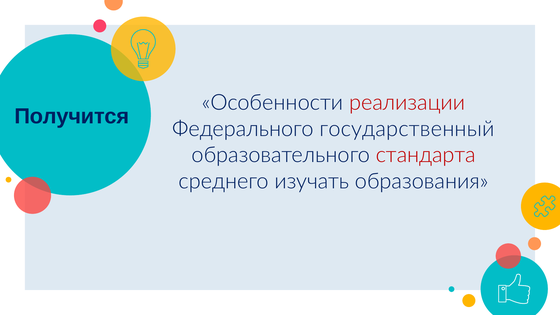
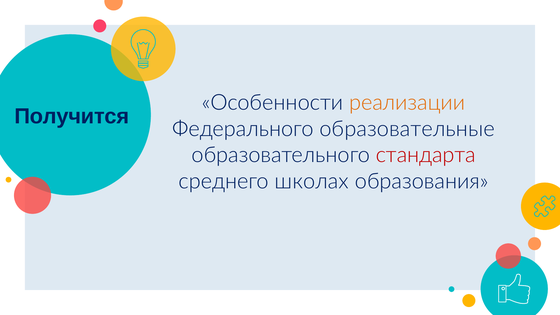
реализации colour: red -> orange
государственный: государственный -> образовательные
изучать: изучать -> школах
